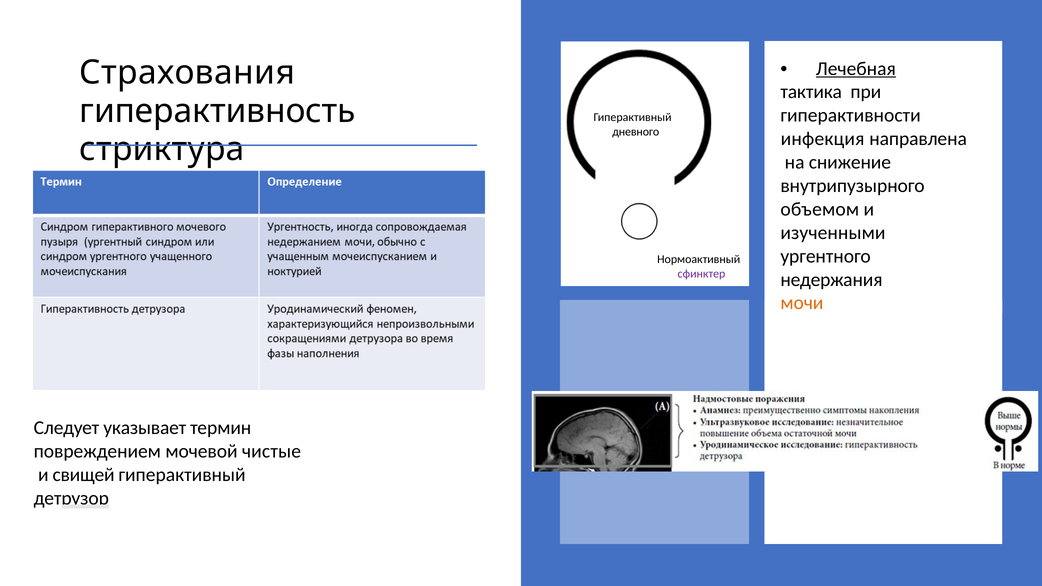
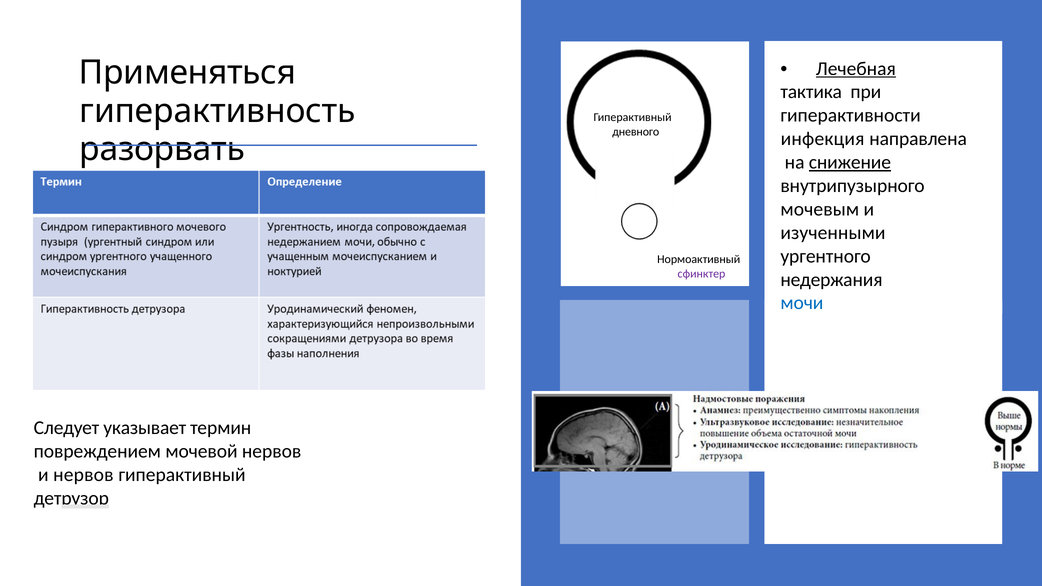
Страхования: Страхования -> Применяться
стриктура: стриктура -> разорвать
снижение underline: none -> present
объемом: объемом -> мочевым
мочи colour: orange -> blue
мочевой чистые: чистые -> нервов
и свищей: свищей -> нервов
